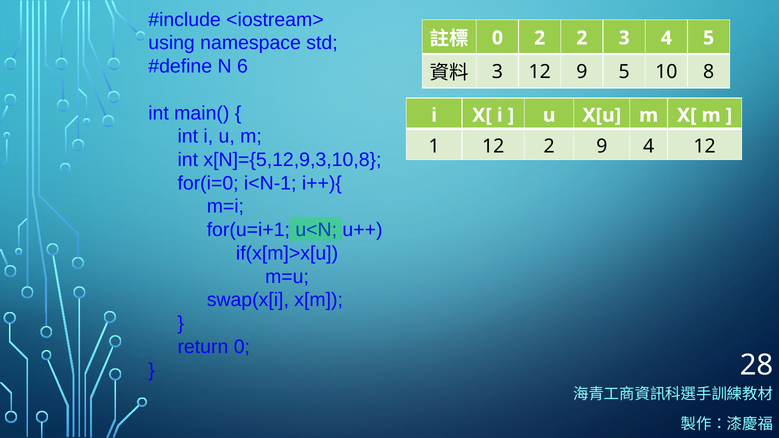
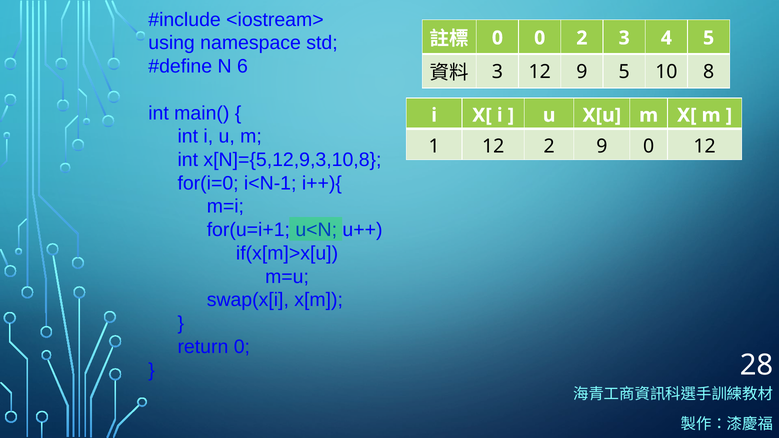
0 2: 2 -> 0
9 4: 4 -> 0
